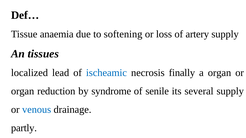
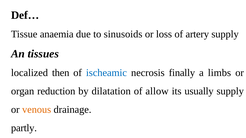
softening: softening -> sinusoids
lead: lead -> then
a organ: organ -> limbs
syndrome: syndrome -> dilatation
senile: senile -> allow
several: several -> usually
venous colour: blue -> orange
